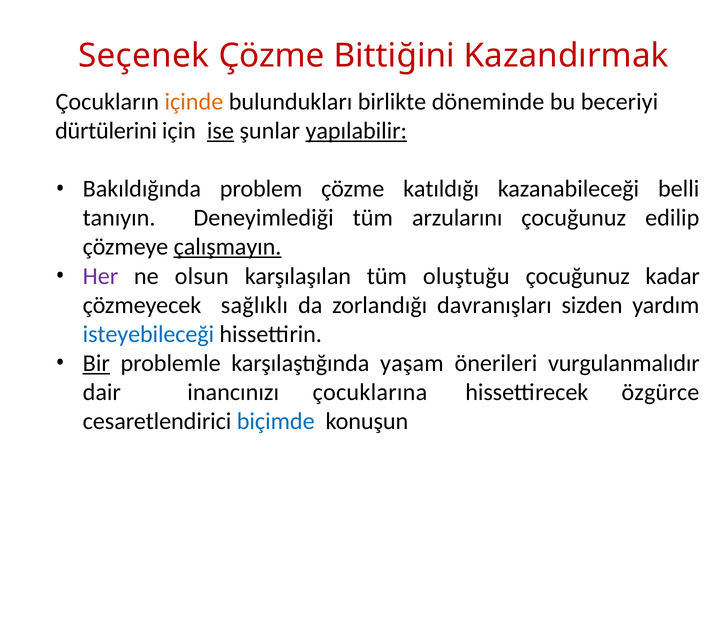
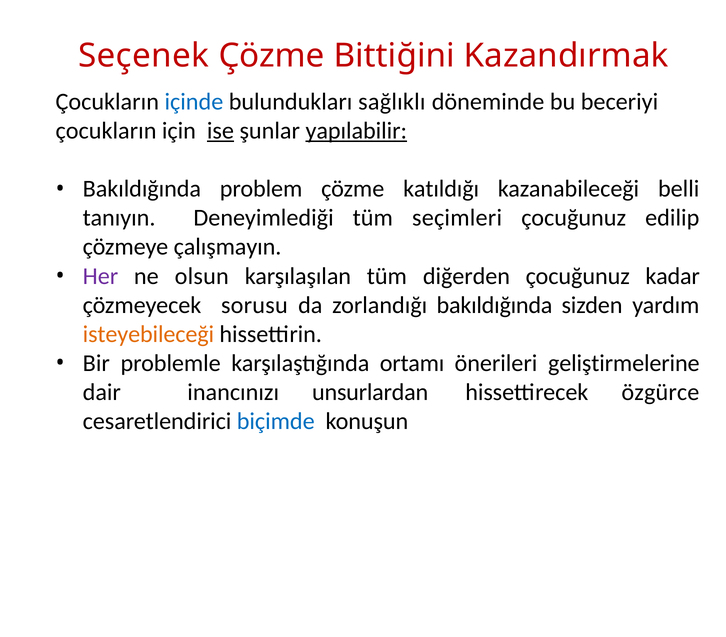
içinde colour: orange -> blue
birlikte: birlikte -> sağlıklı
dürtülerini at (106, 131): dürtülerini -> çocukların
arzularını: arzularını -> seçimleri
çalışmayın underline: present -> none
oluştuğu: oluştuğu -> diğerden
sağlıklı: sağlıklı -> sorusu
zorlandığı davranışları: davranışları -> bakıldığında
isteyebileceği colour: blue -> orange
Bir underline: present -> none
yaşam: yaşam -> ortamı
vurgulanmalıdır: vurgulanmalıdır -> geliştirmelerine
çocuklarına: çocuklarına -> unsurlardan
